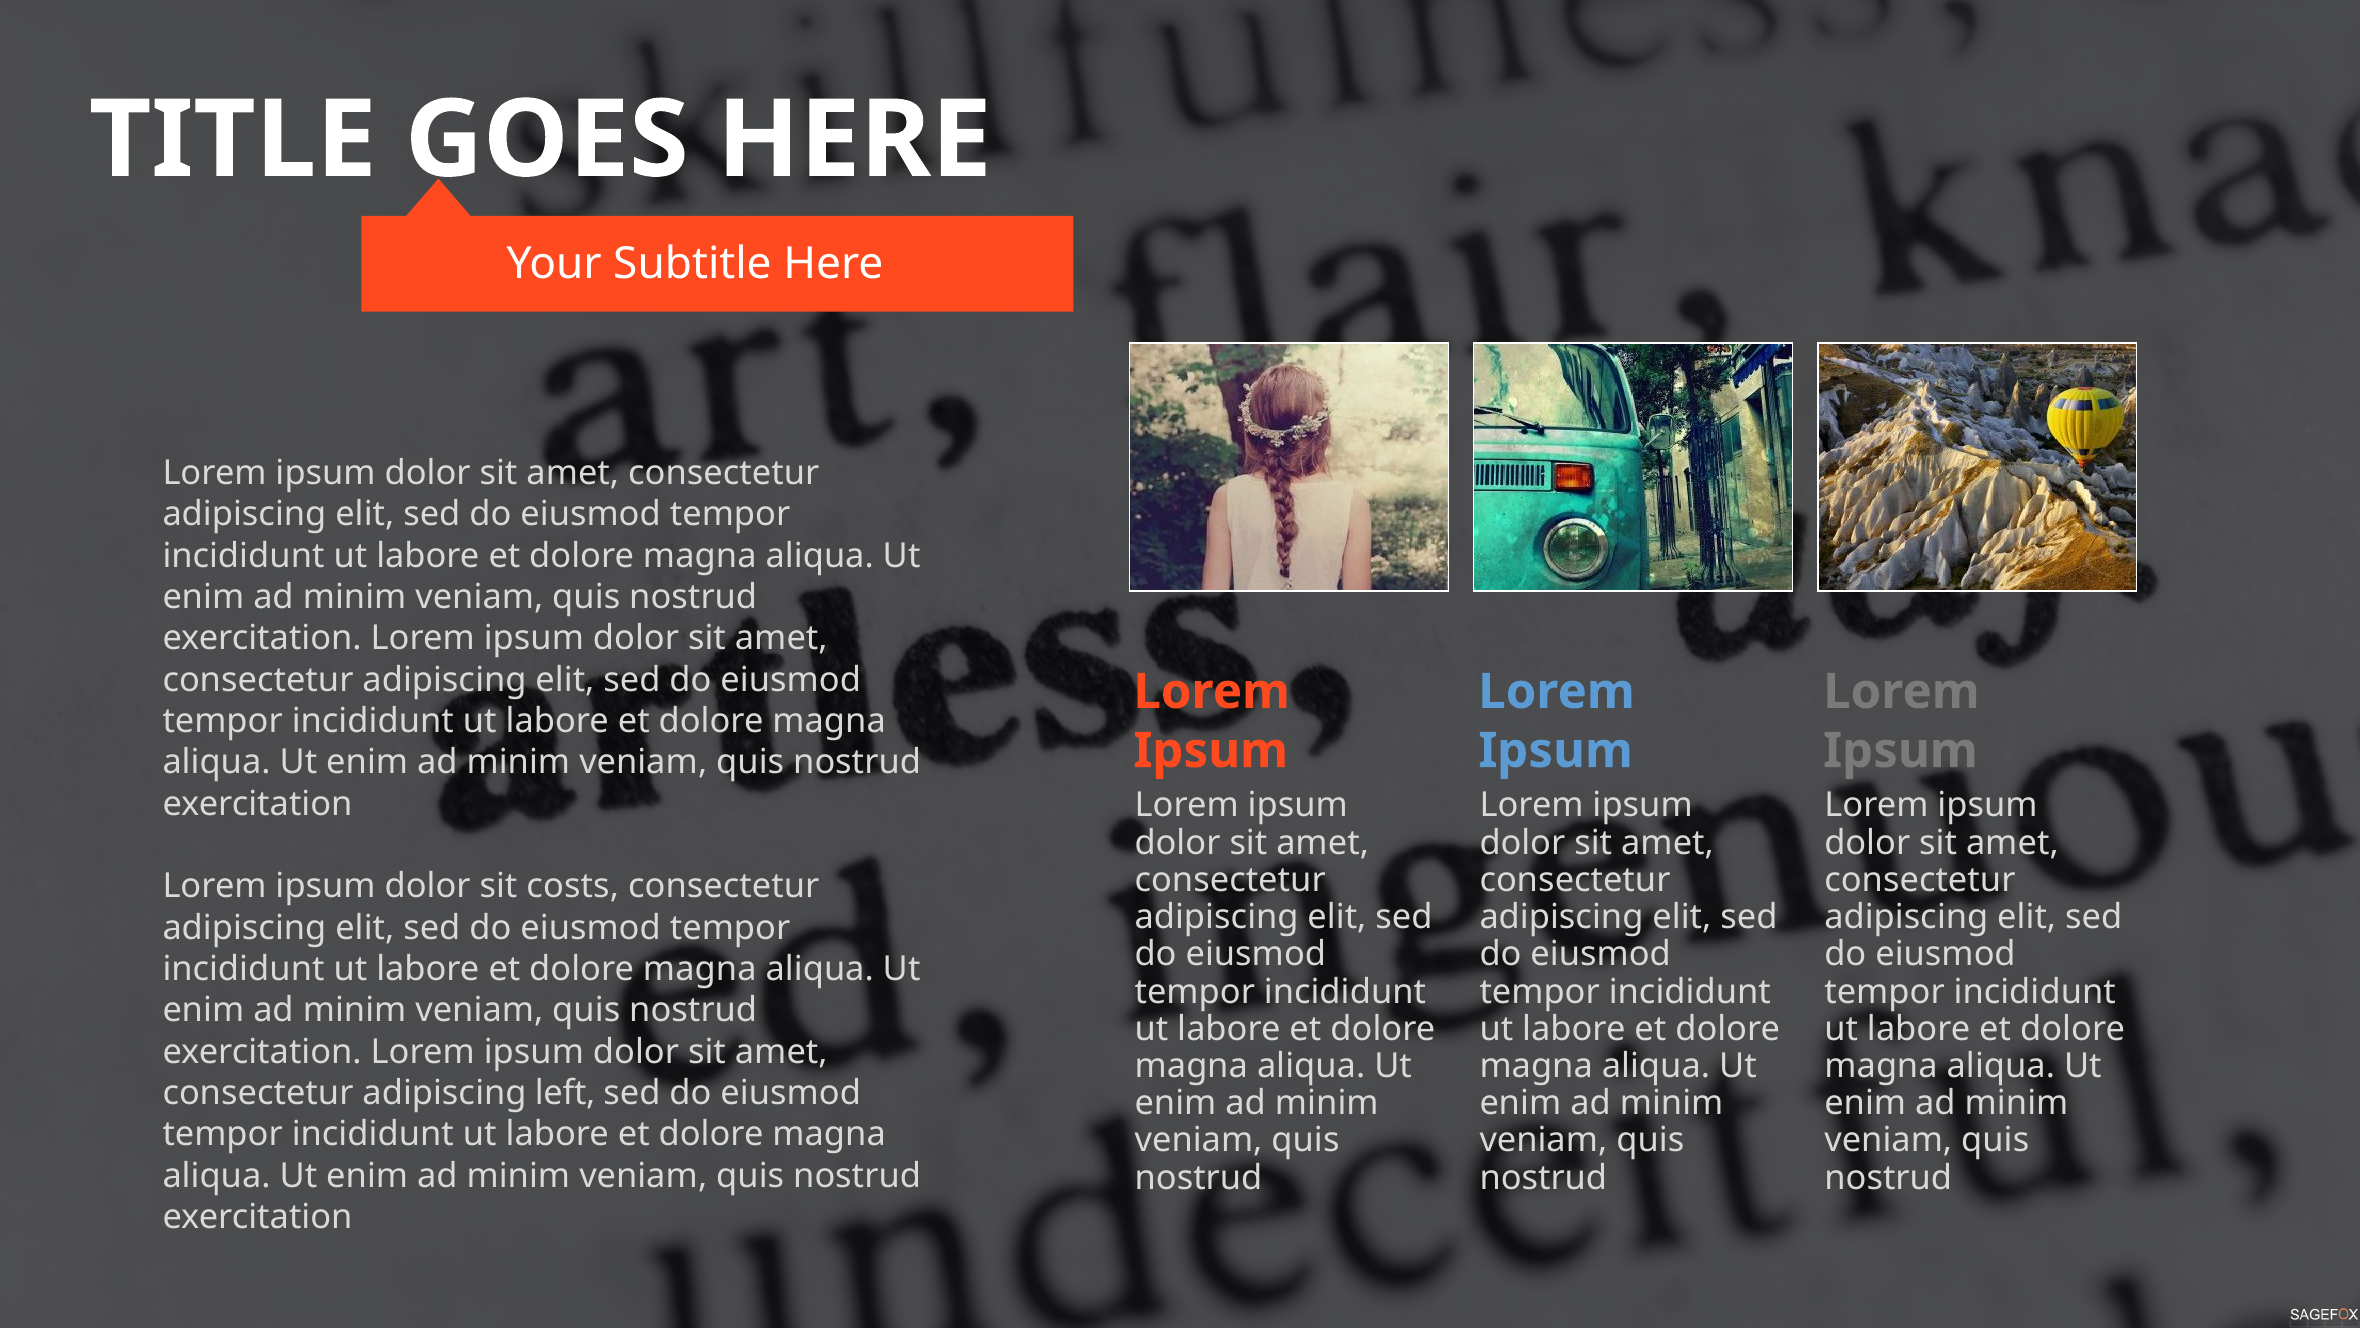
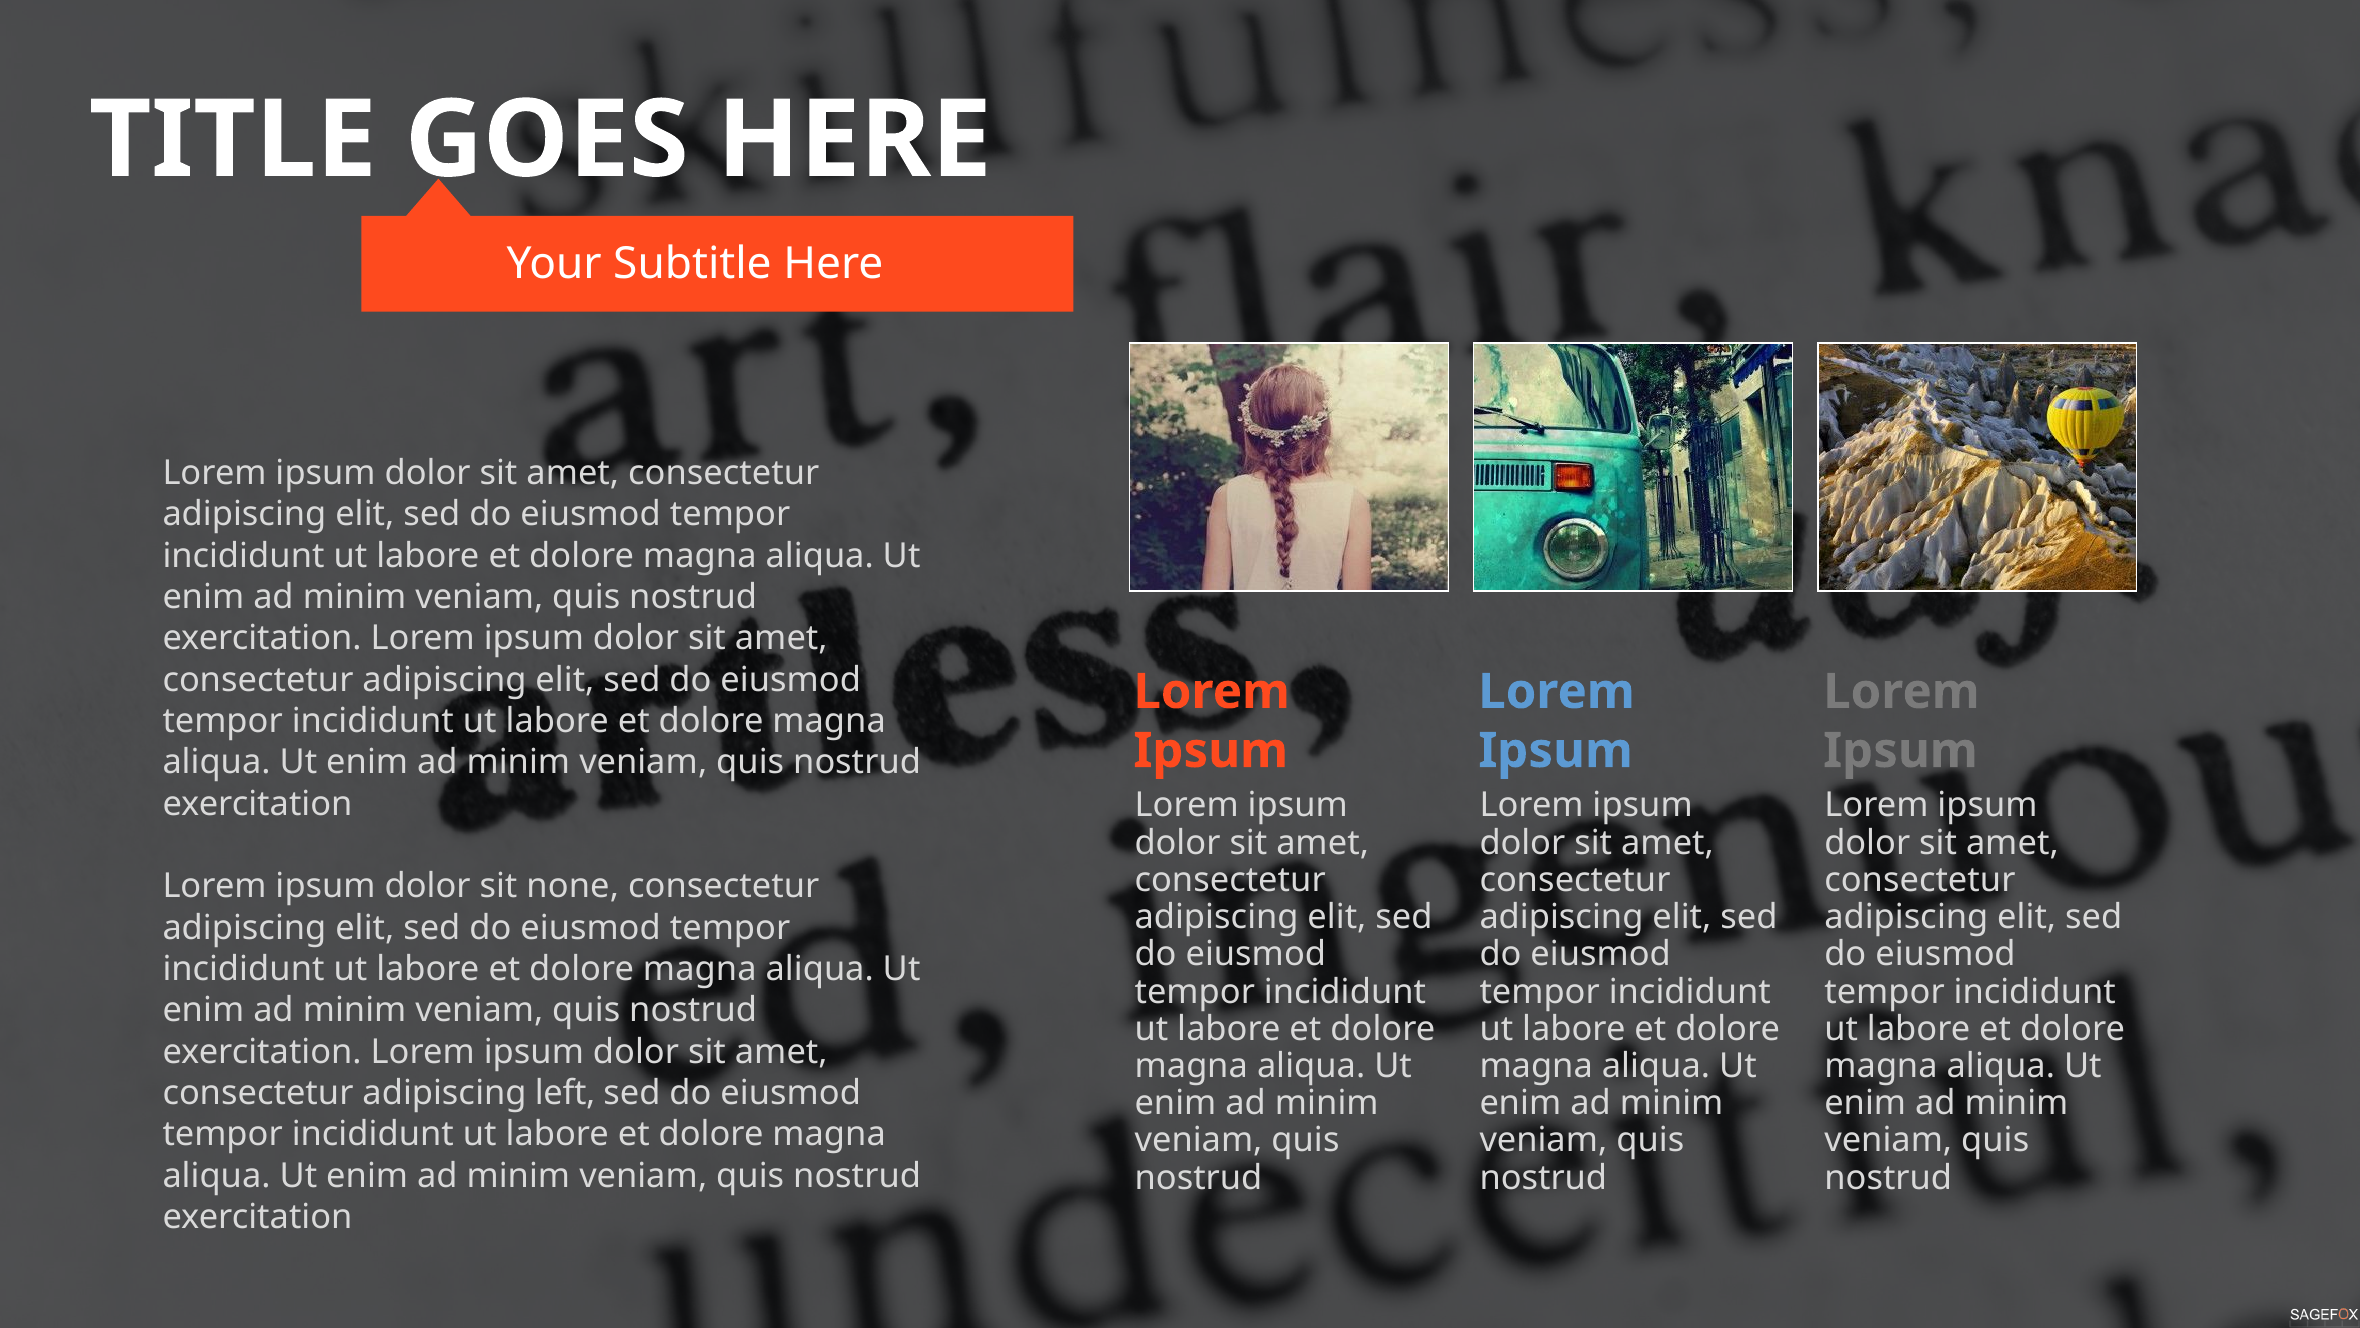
costs: costs -> none
